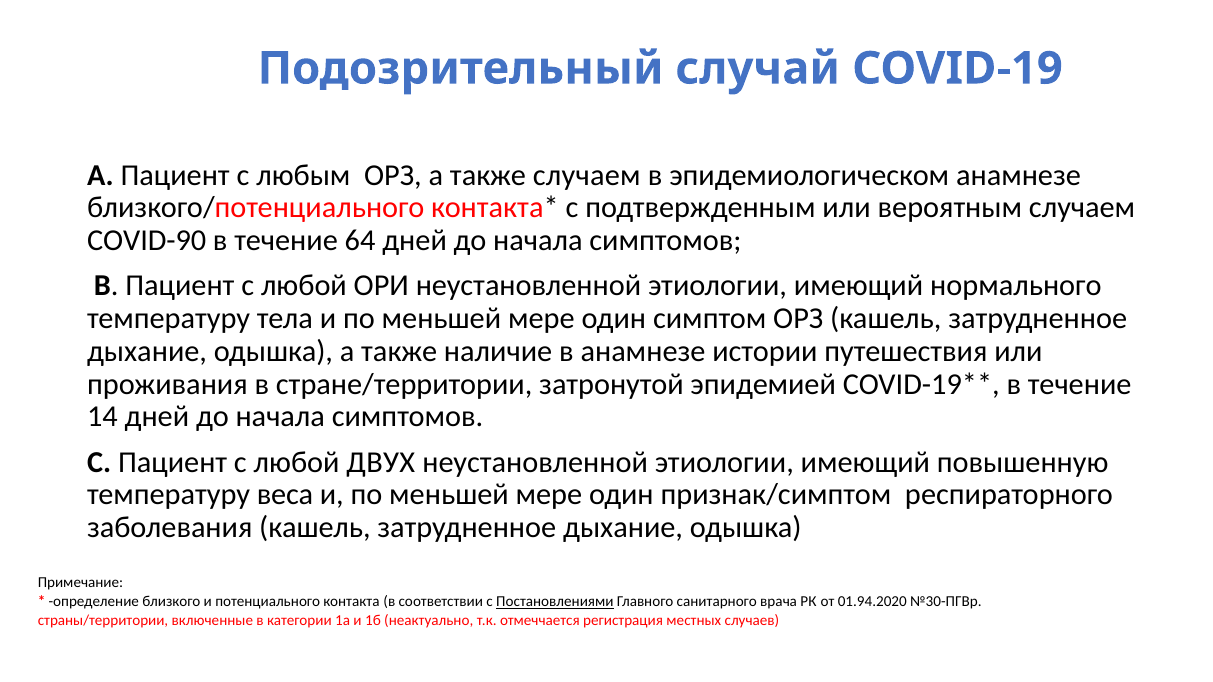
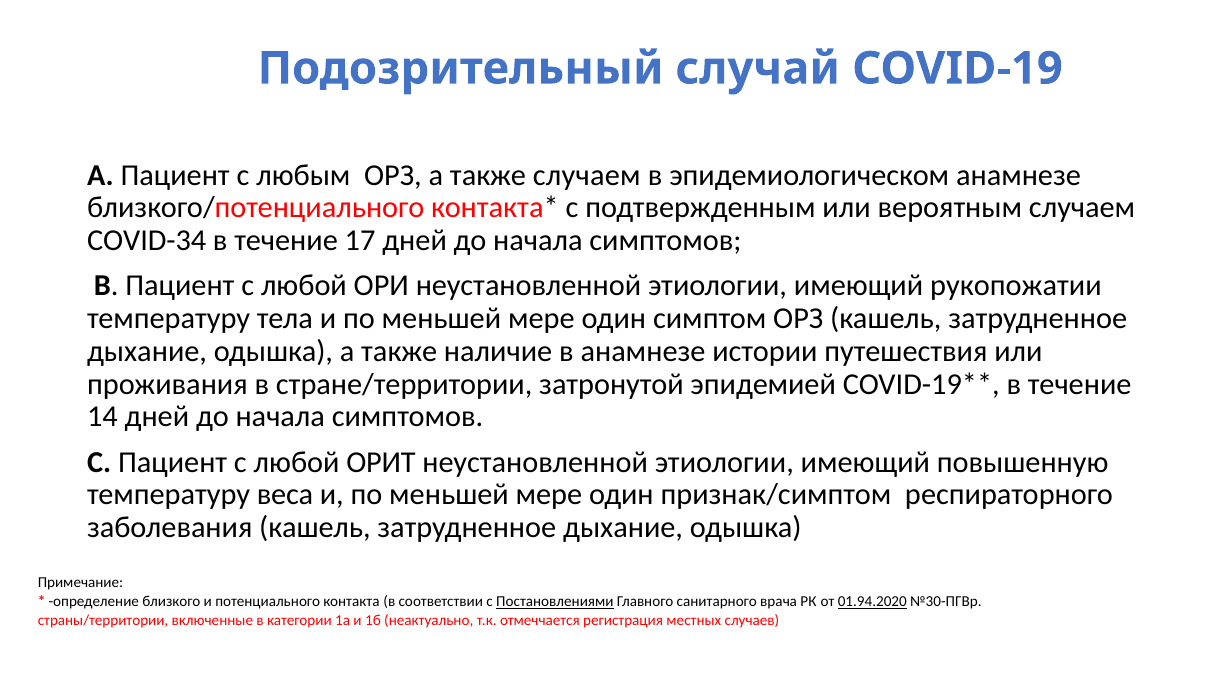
COVID-90: COVID-90 -> COVID-34
64: 64 -> 17
нормального: нормального -> рукопожатии
ДВУХ: ДВУХ -> ОРИТ
01.94.2020 underline: none -> present
